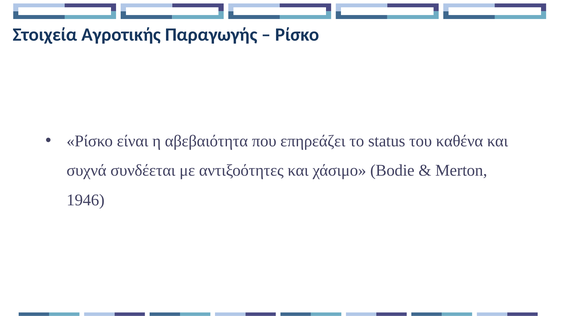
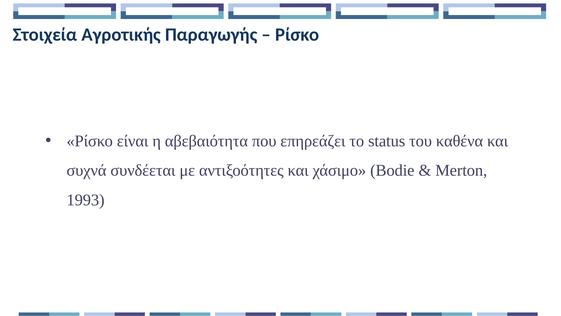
1946: 1946 -> 1993
